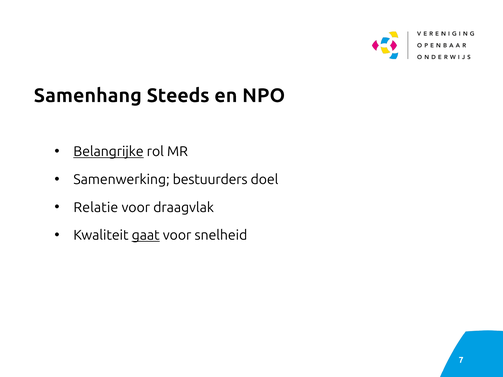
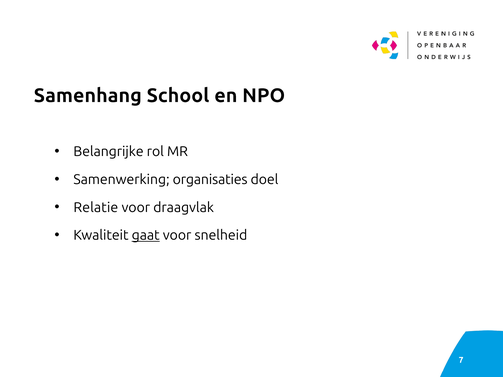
Steeds: Steeds -> School
Belangrijke underline: present -> none
bestuurders: bestuurders -> organisaties
